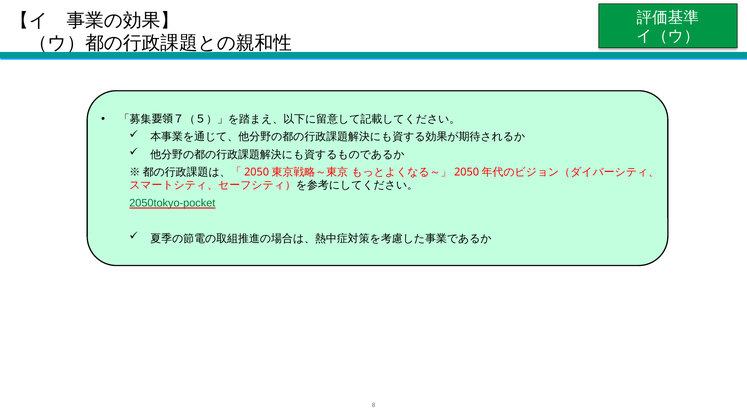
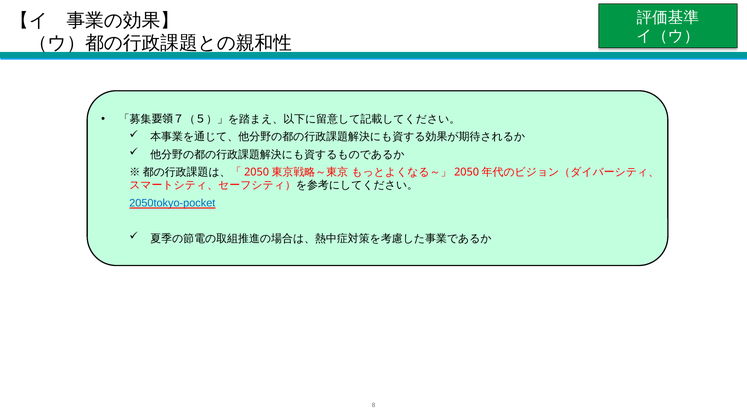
2050tokyo-pocket colour: green -> blue
